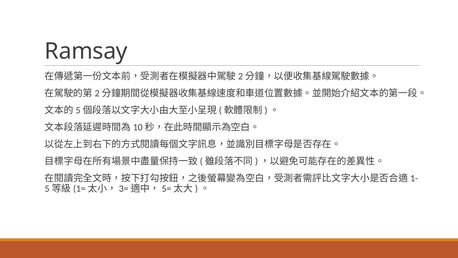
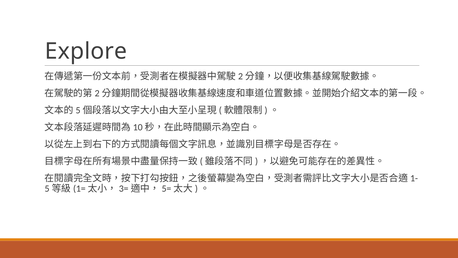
Ramsay: Ramsay -> Explore
